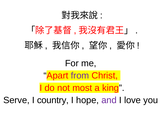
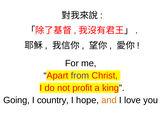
most: most -> profit
Serve: Serve -> Going
and colour: purple -> orange
